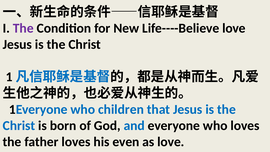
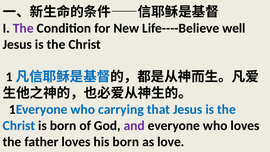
Life----Believe love: love -> well
children: children -> carrying
and colour: blue -> purple
his even: even -> born
